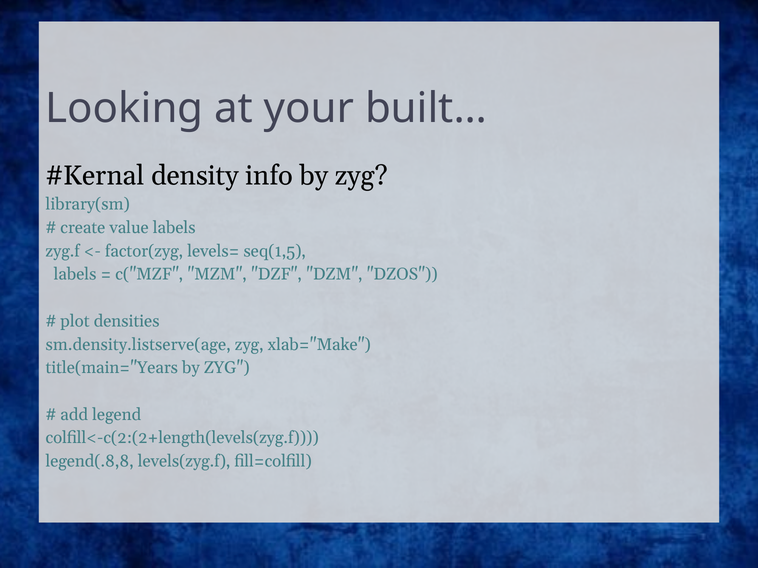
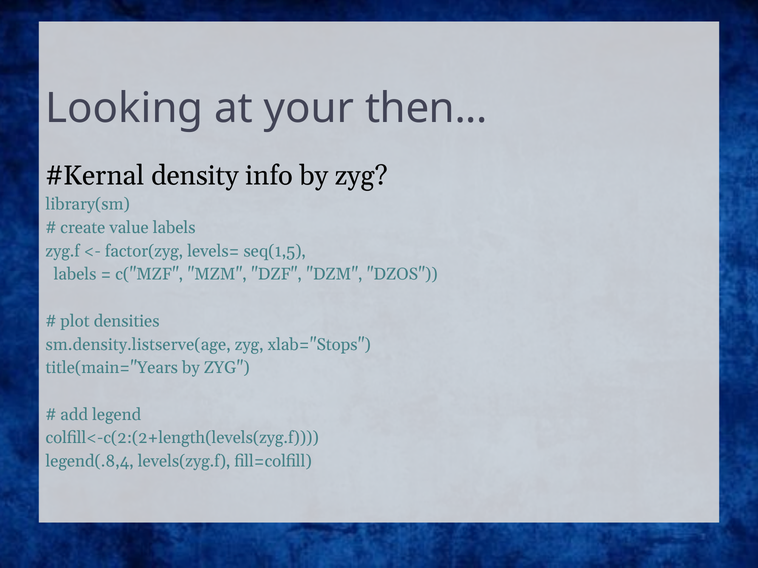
built: built -> then
xlab="Make: xlab="Make -> xlab="Stops
legend(.8,8: legend(.8,8 -> legend(.8,4
